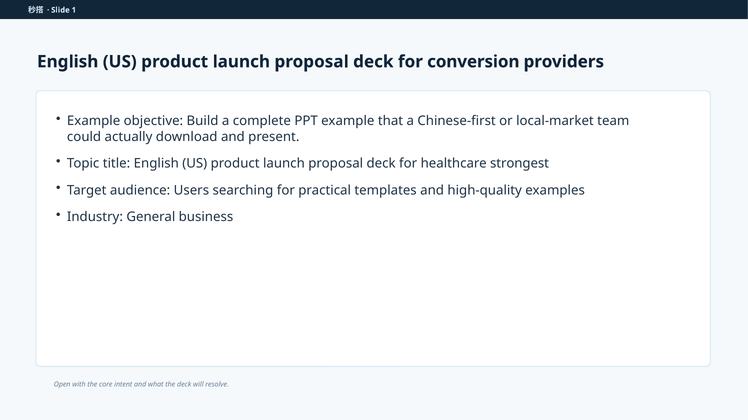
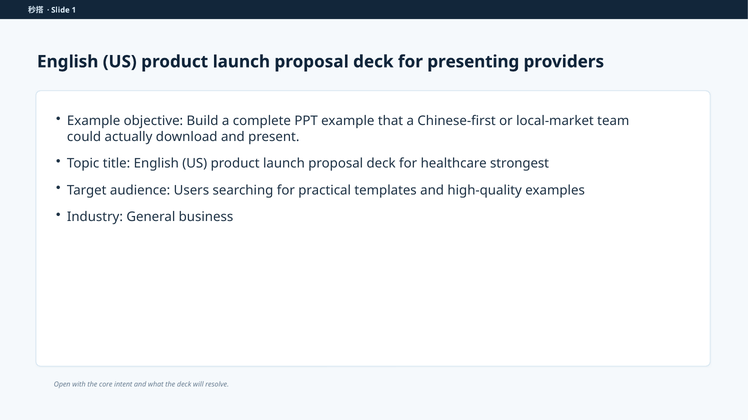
conversion: conversion -> presenting
